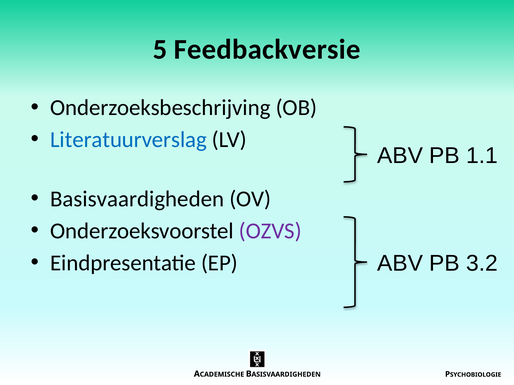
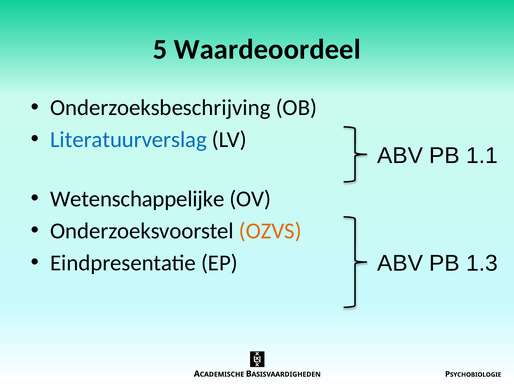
Feedbackversie: Feedbackversie -> Waardeoordeel
Basisvaardigheden at (137, 199): Basisvaardigheden -> Wetenschappelijke
OZVS colour: purple -> orange
3.2: 3.2 -> 1.3
